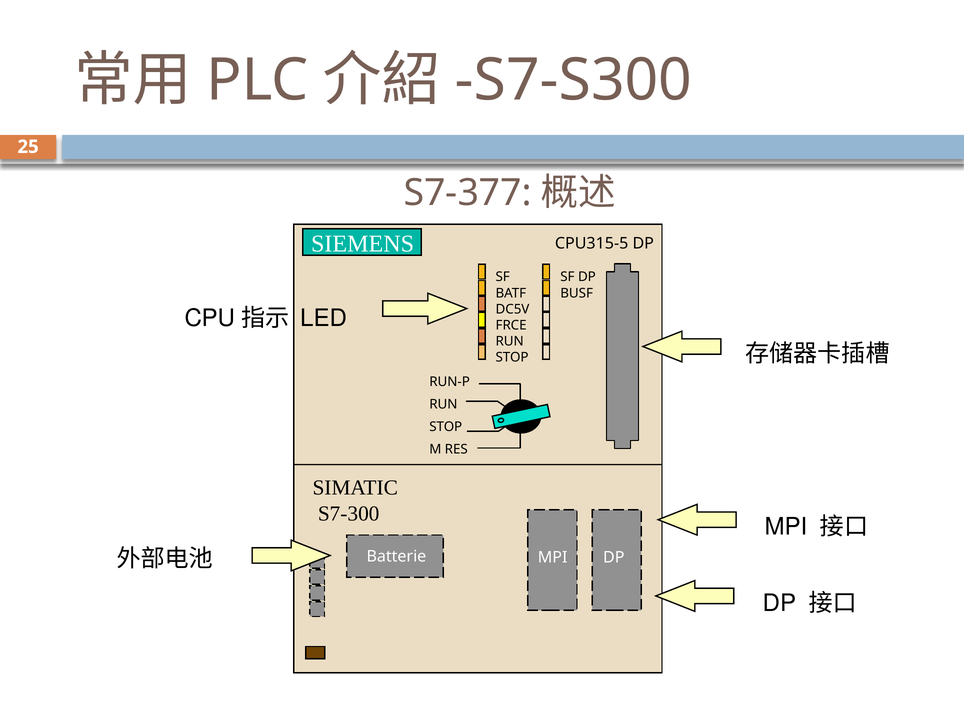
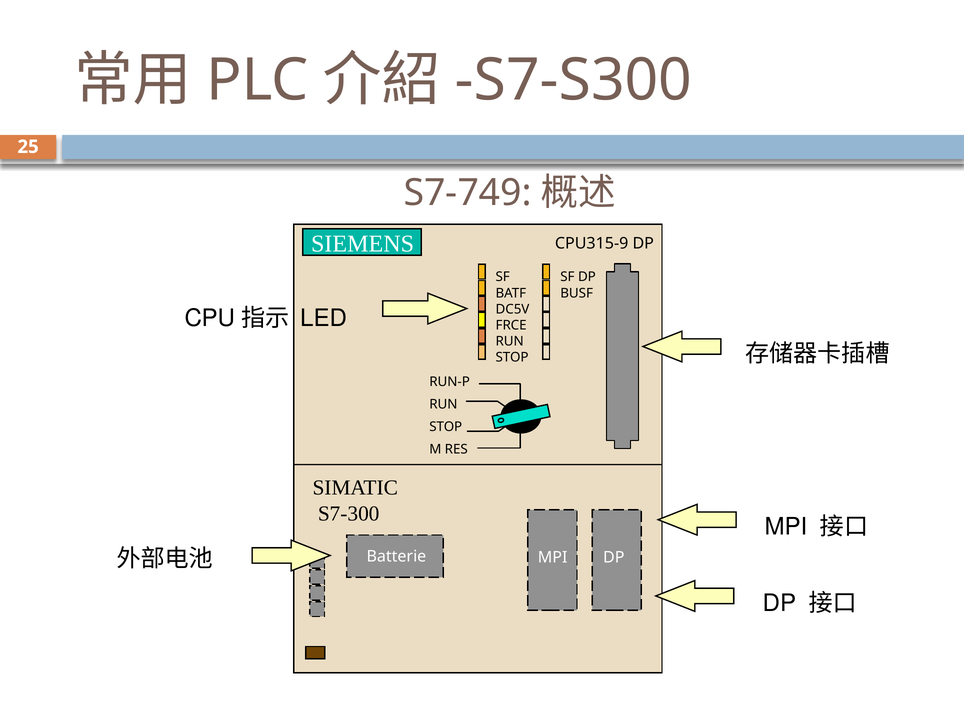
S7-377: S7-377 -> S7-749
CPU315-5: CPU315-5 -> CPU315-9
